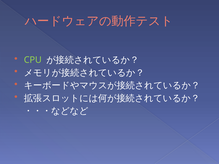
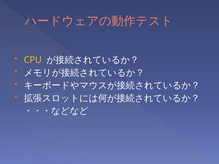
CPU colour: light green -> yellow
